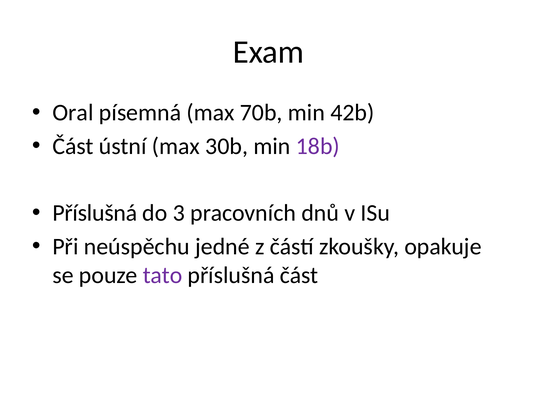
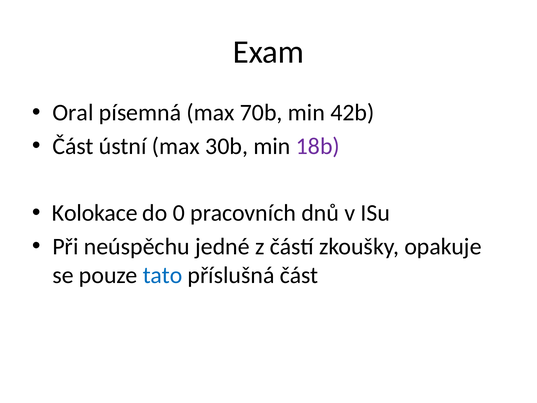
Příslušná at (95, 213): Příslušná -> Kolokace
3: 3 -> 0
tato colour: purple -> blue
